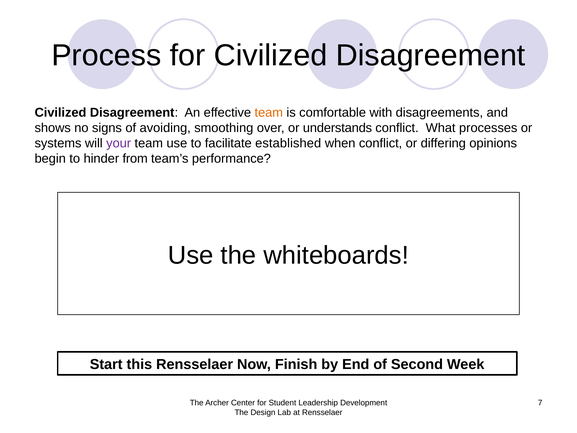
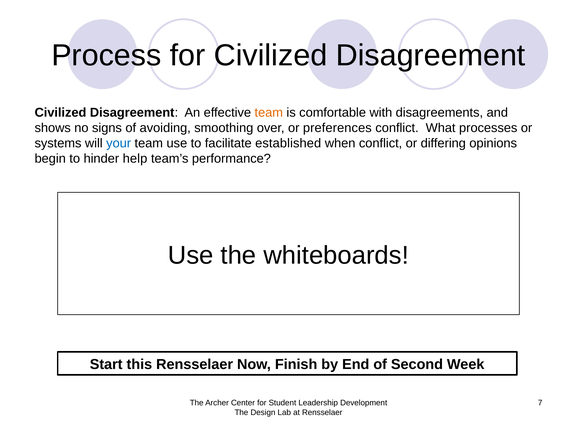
understands: understands -> preferences
your colour: purple -> blue
from: from -> help
